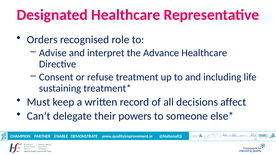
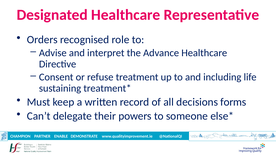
affect: affect -> forms
